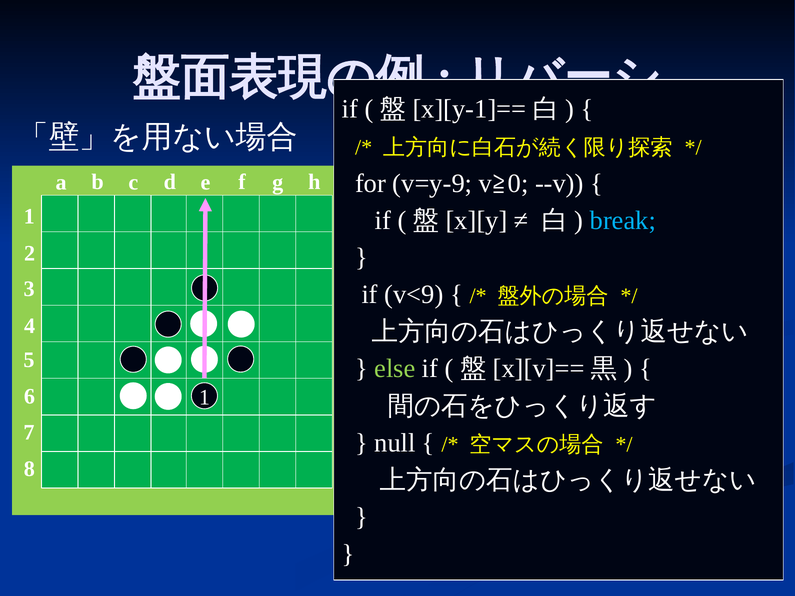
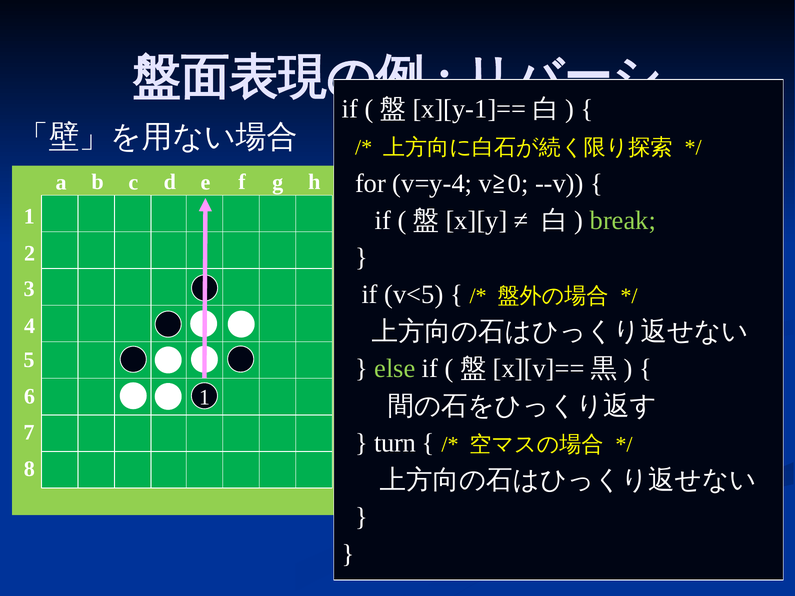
v=y-9: v=y-9 -> v=y-4
break colour: light blue -> light green
v<9: v<9 -> v<5
null: null -> turn
